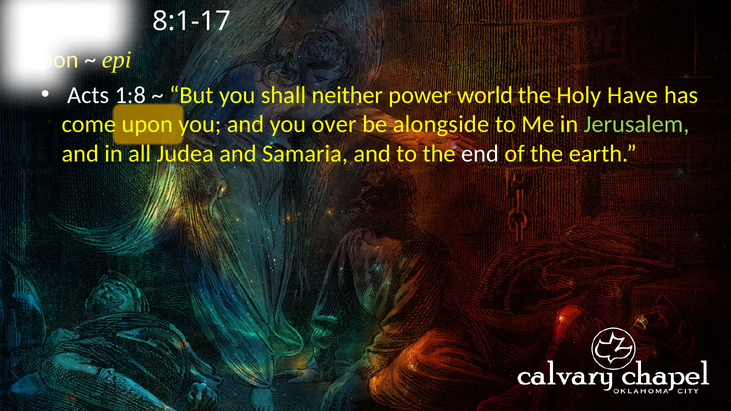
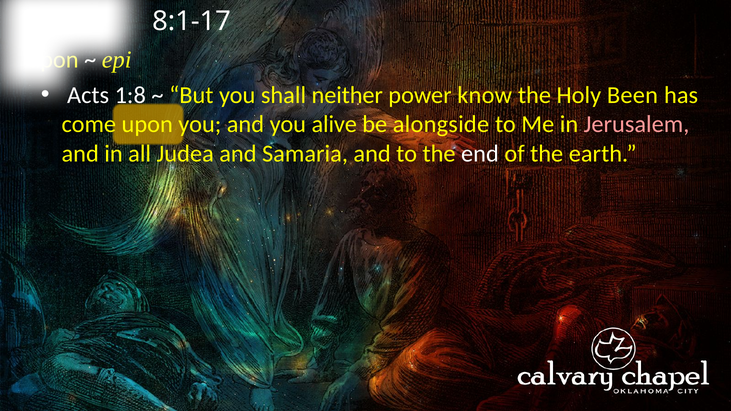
world: world -> know
Have: Have -> Been
over: over -> alive
Jerusalem colour: light green -> pink
